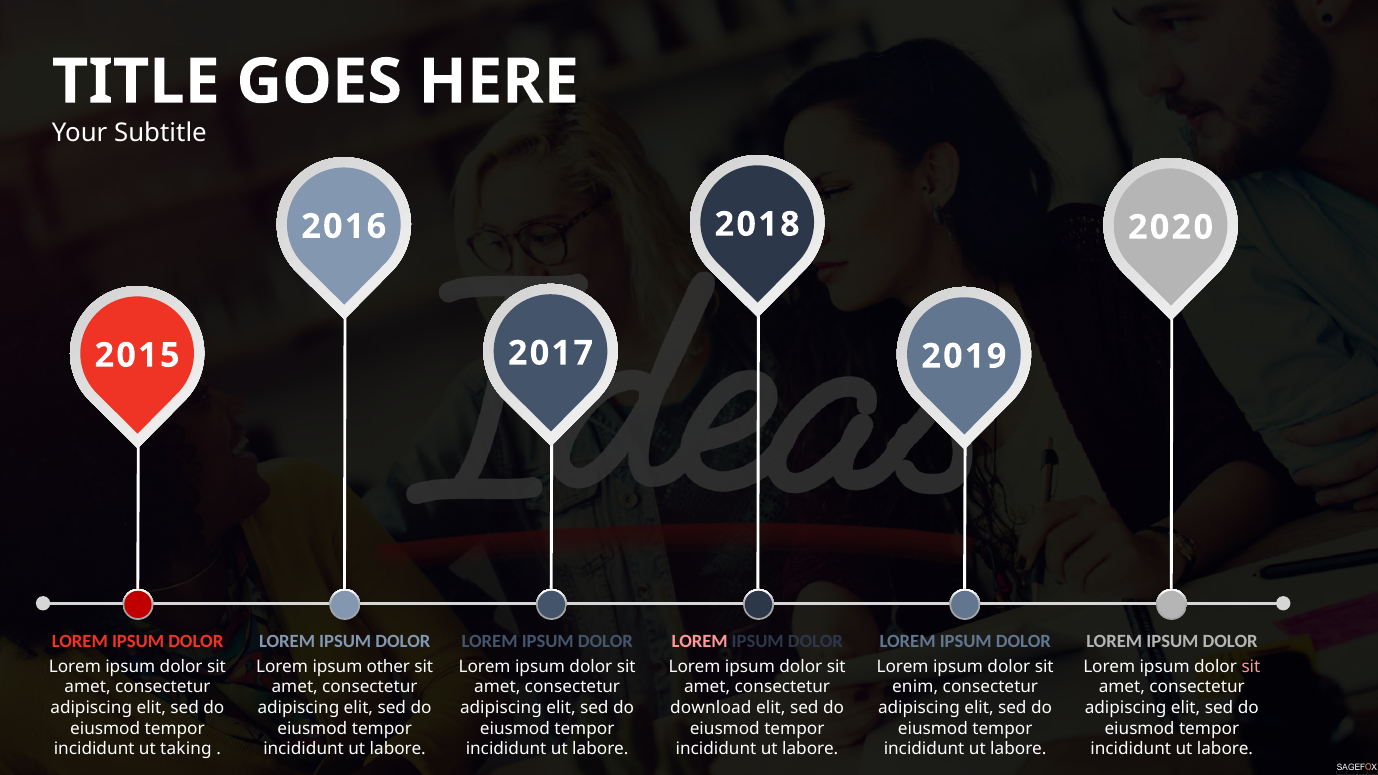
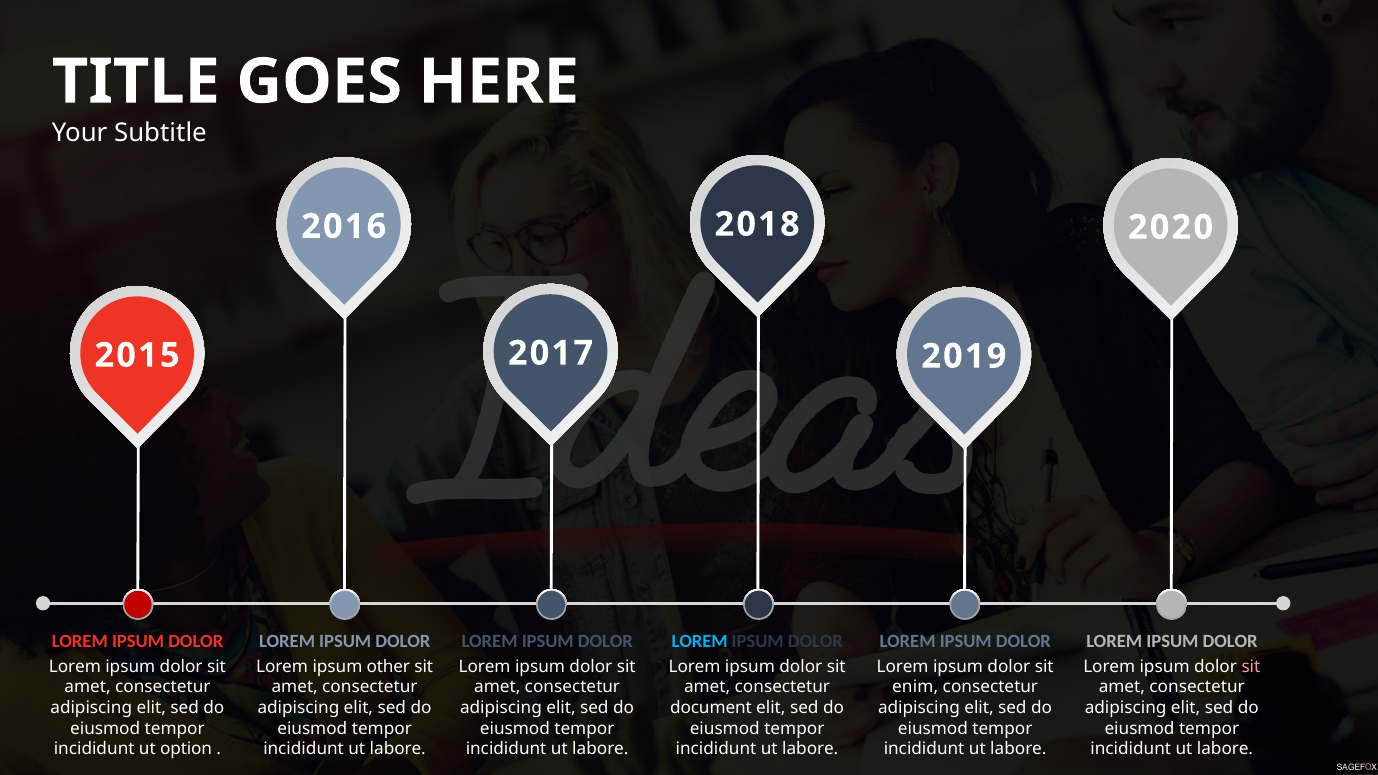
LOREM at (700, 642) colour: pink -> light blue
download: download -> document
taking: taking -> option
